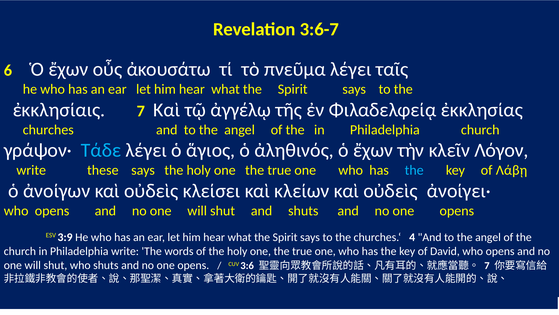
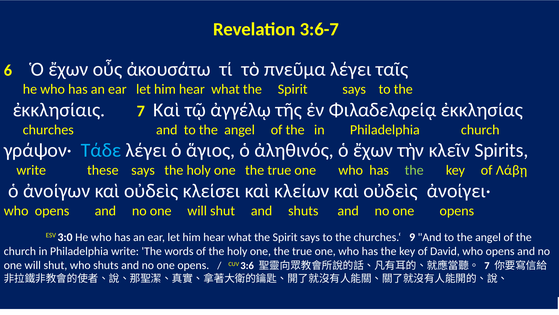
Λόγον: Λόγον -> Spirits
the at (414, 170) colour: light blue -> light green
3:9: 3:9 -> 3:0
4: 4 -> 9
